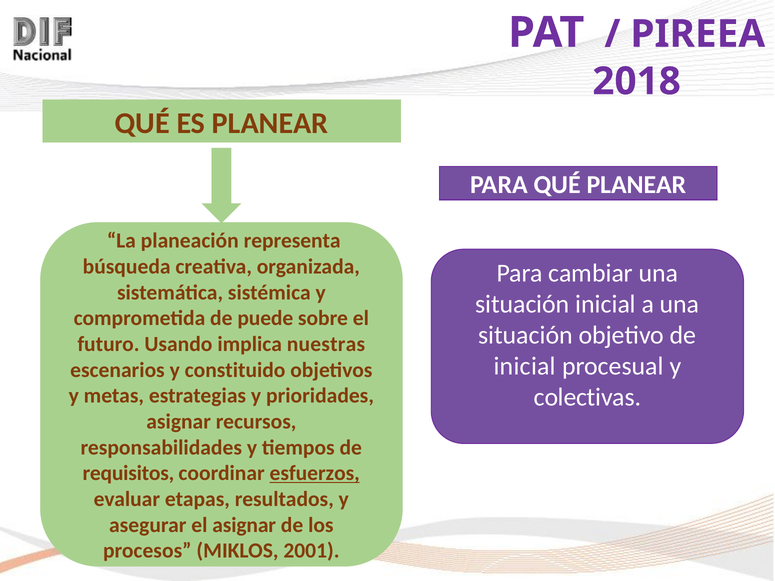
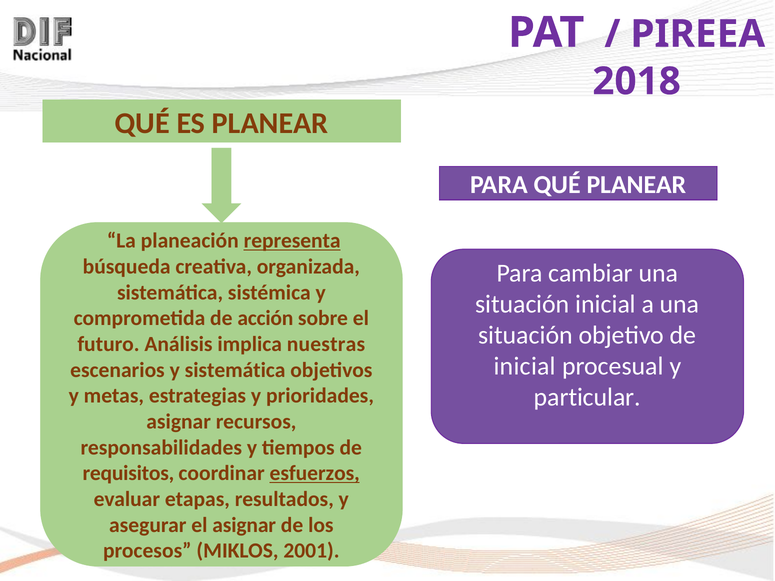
representa underline: none -> present
puede: puede -> acción
Usando: Usando -> Análisis
y constituido: constituido -> sistemática
colectivas: colectivas -> particular
